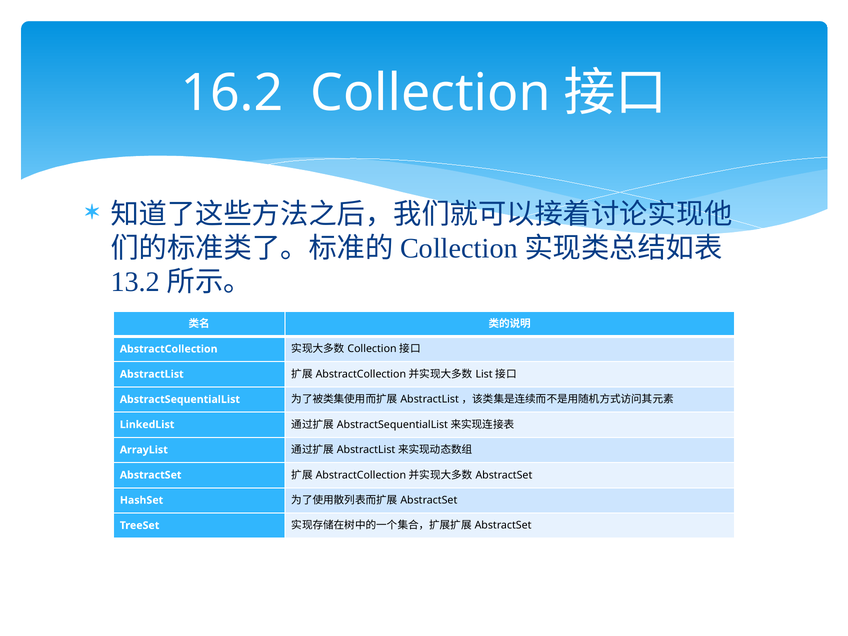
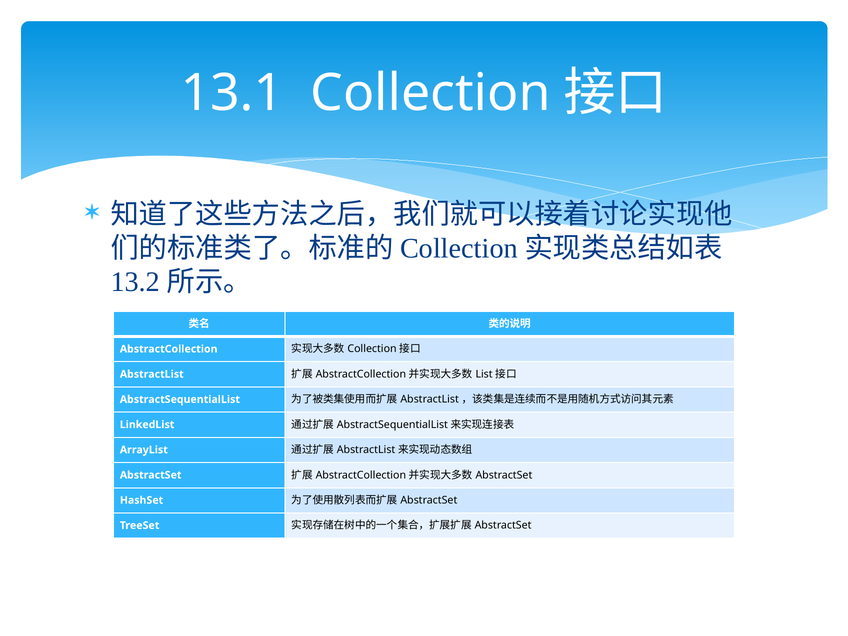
16.2: 16.2 -> 13.1
